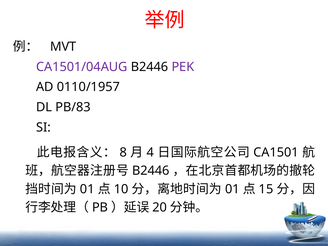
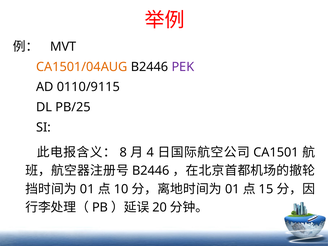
CA1501/04AUG colour: purple -> orange
0110/1957: 0110/1957 -> 0110/9115
PB/83: PB/83 -> PB/25
